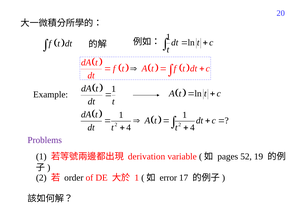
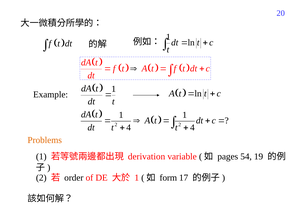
Problems colour: purple -> orange
52: 52 -> 54
error: error -> form
